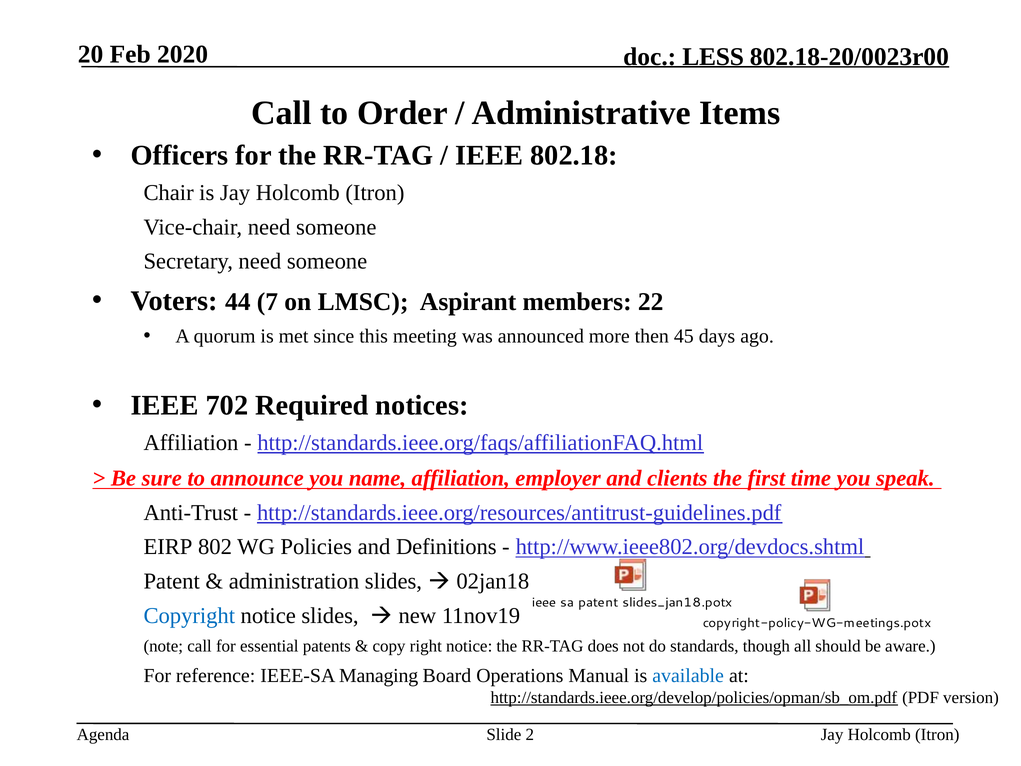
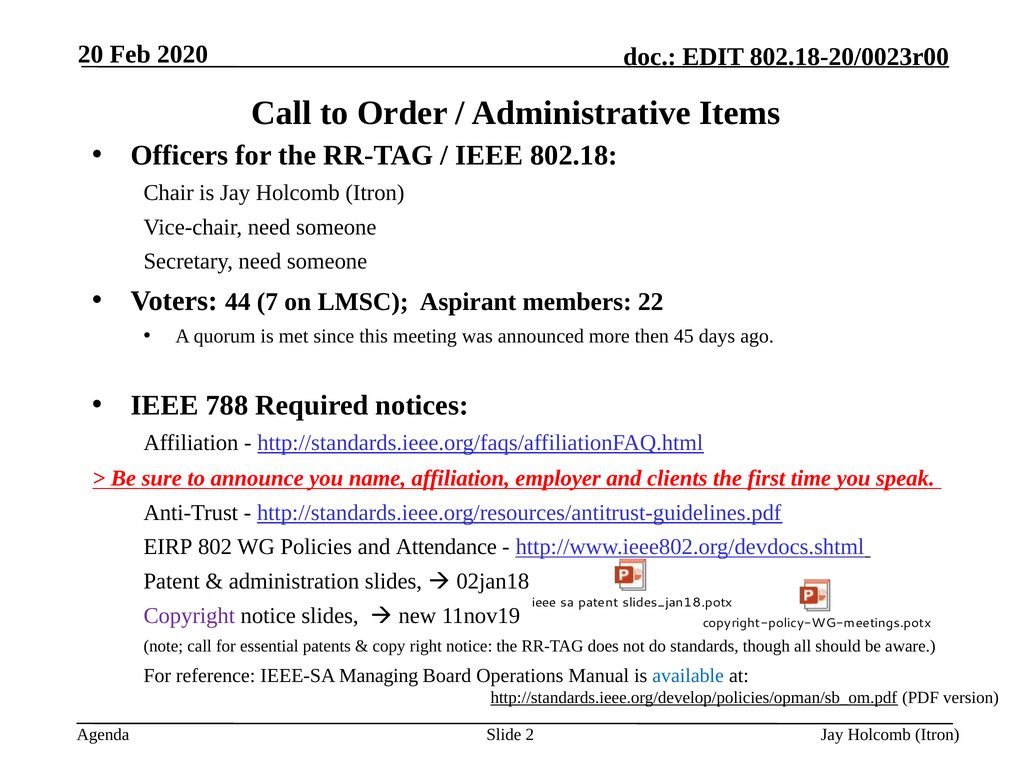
LESS: LESS -> EDIT
702: 702 -> 788
Definitions: Definitions -> Attendance
Copyright colour: blue -> purple
